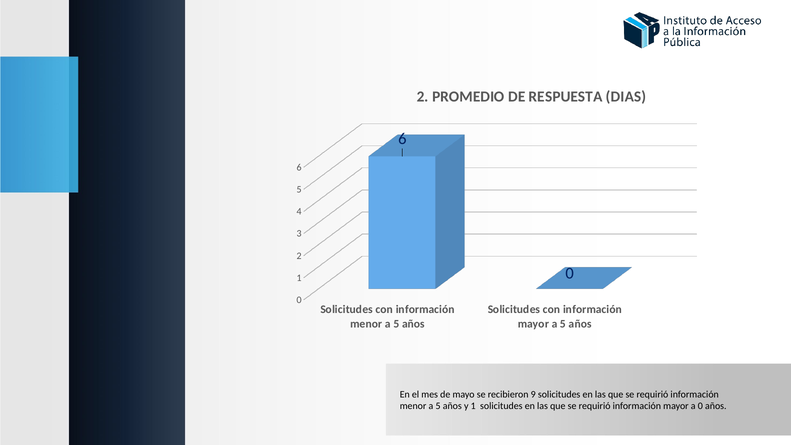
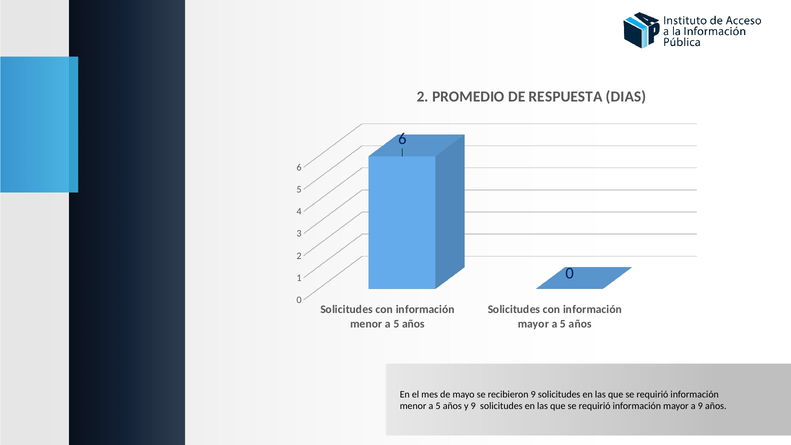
y 1: 1 -> 9
a 0: 0 -> 9
